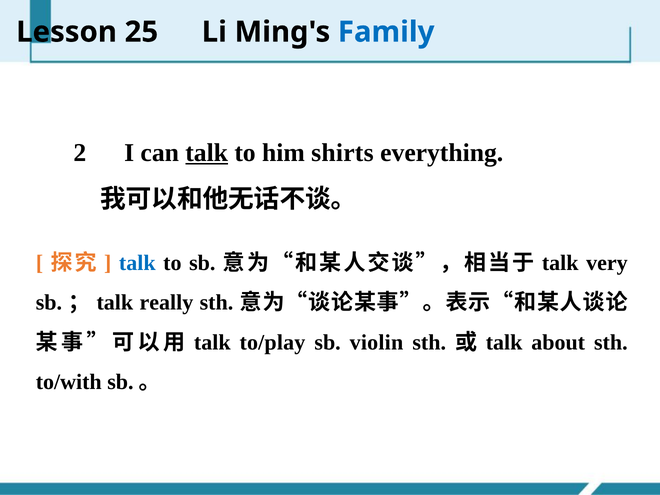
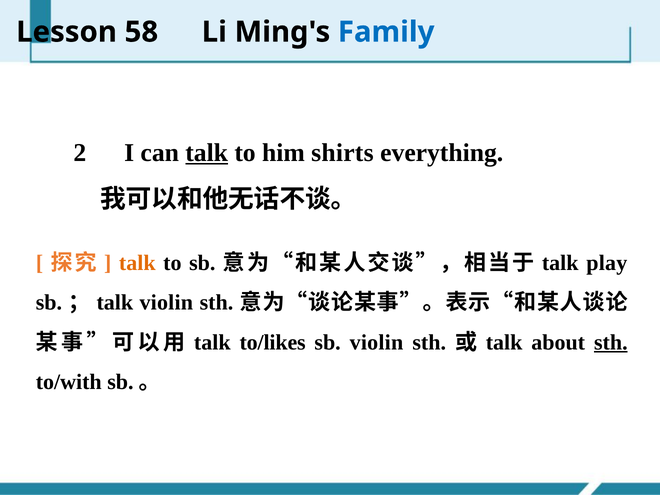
25: 25 -> 58
talk at (137, 263) colour: blue -> orange
very: very -> play
talk really: really -> violin
to/play: to/play -> to/likes
sth at (611, 342) underline: none -> present
